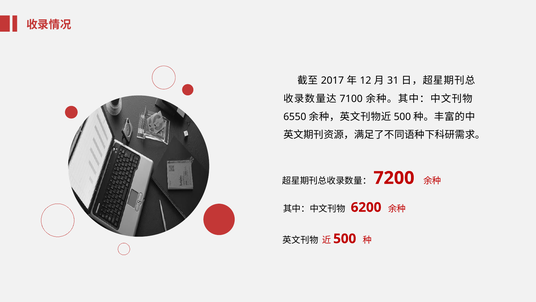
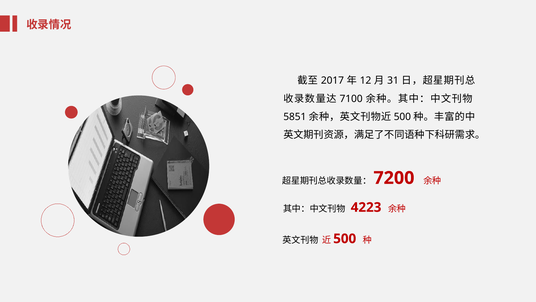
6550: 6550 -> 5851
6200: 6200 -> 4223
